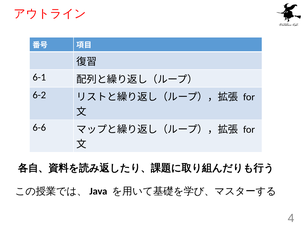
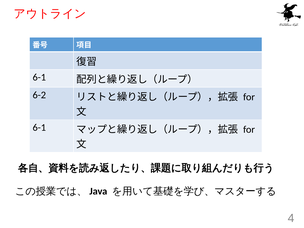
6-6 at (39, 127): 6-6 -> 6-1
